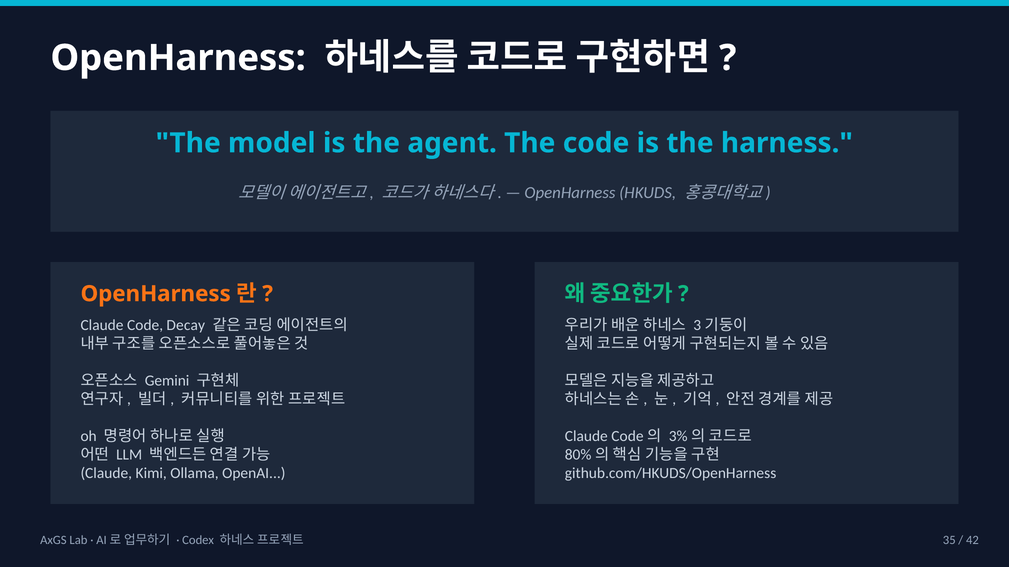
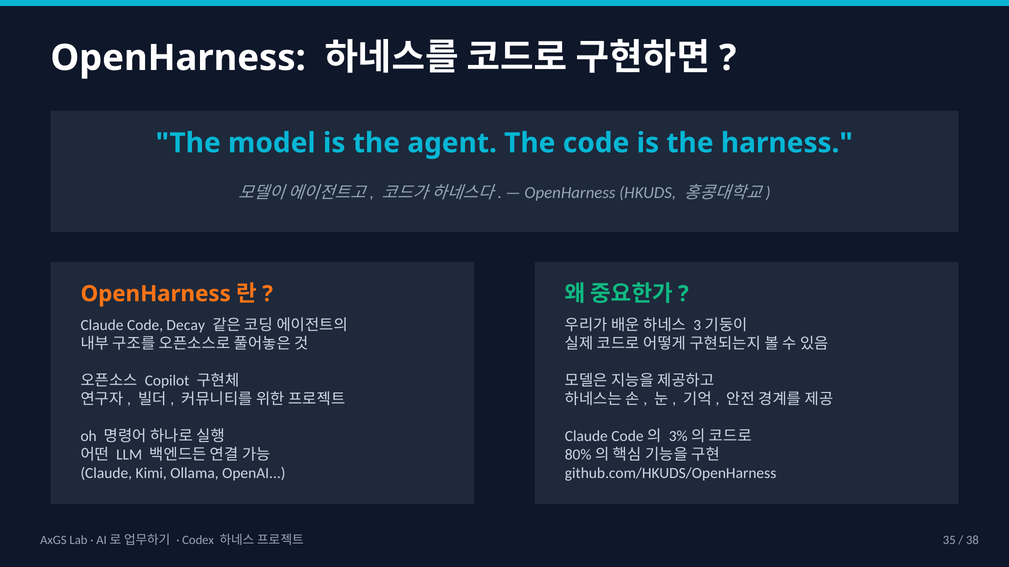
Gemini: Gemini -> Copilot
42: 42 -> 38
